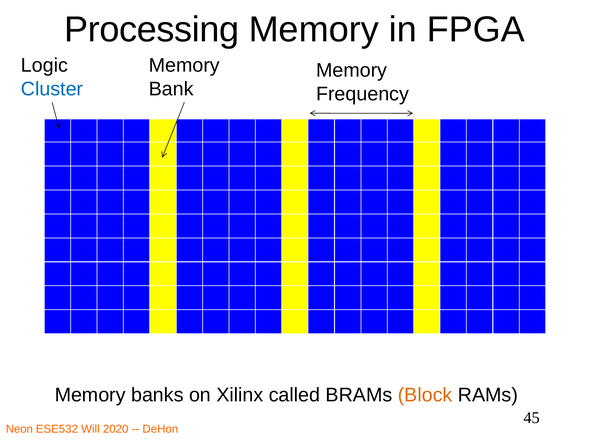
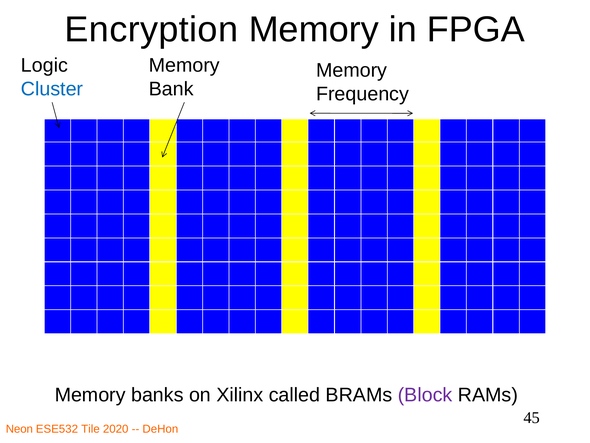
Processing: Processing -> Encryption
Block colour: orange -> purple
Will: Will -> Tile
